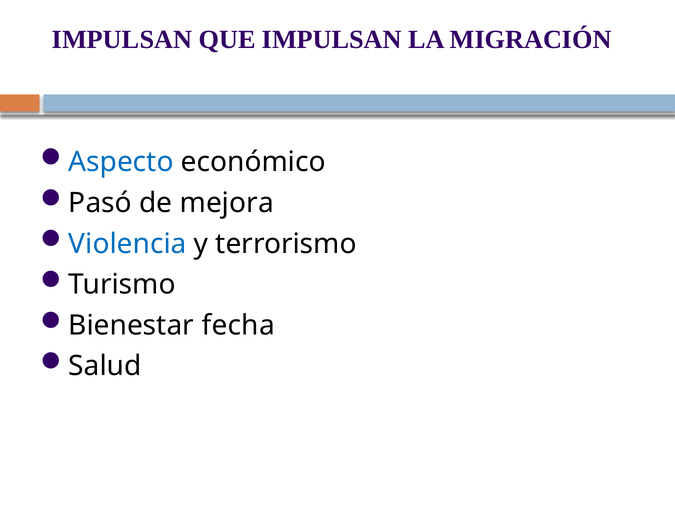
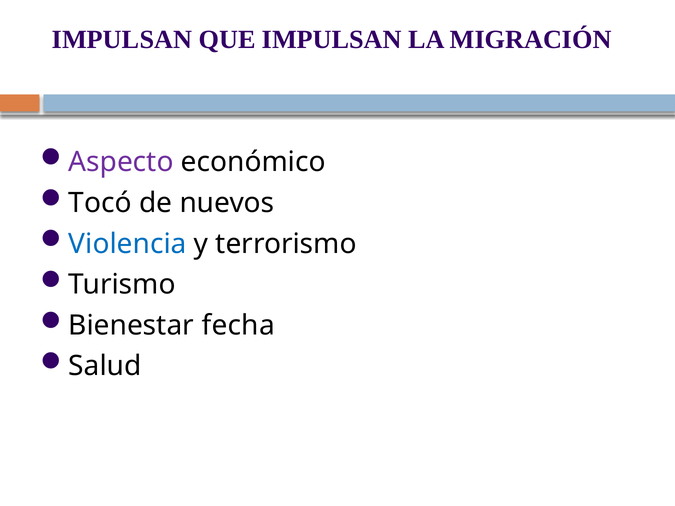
Aspecto colour: blue -> purple
Pasó: Pasó -> Tocó
mejora: mejora -> nuevos
